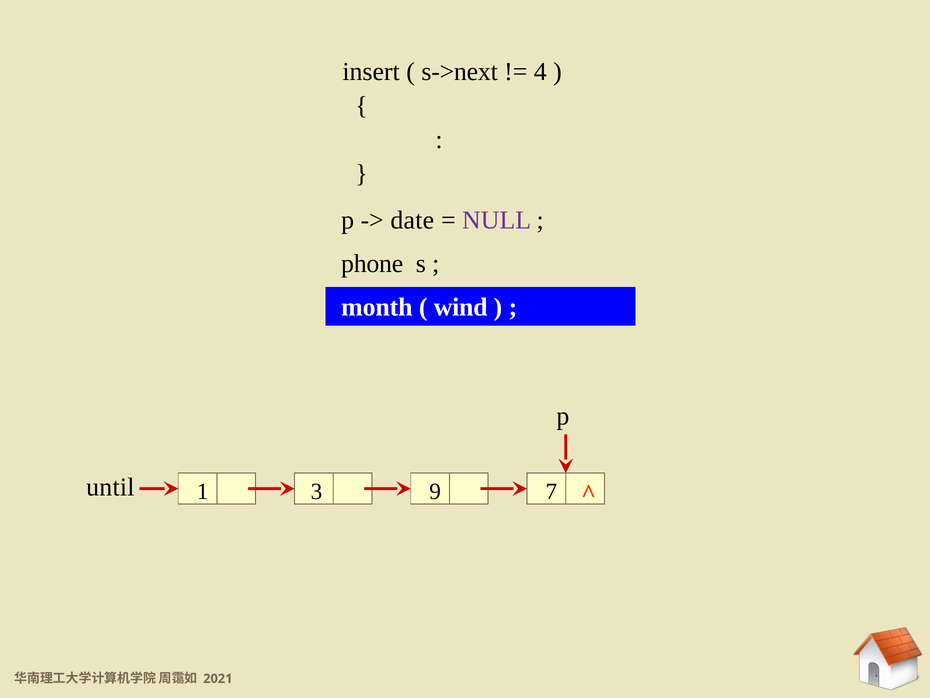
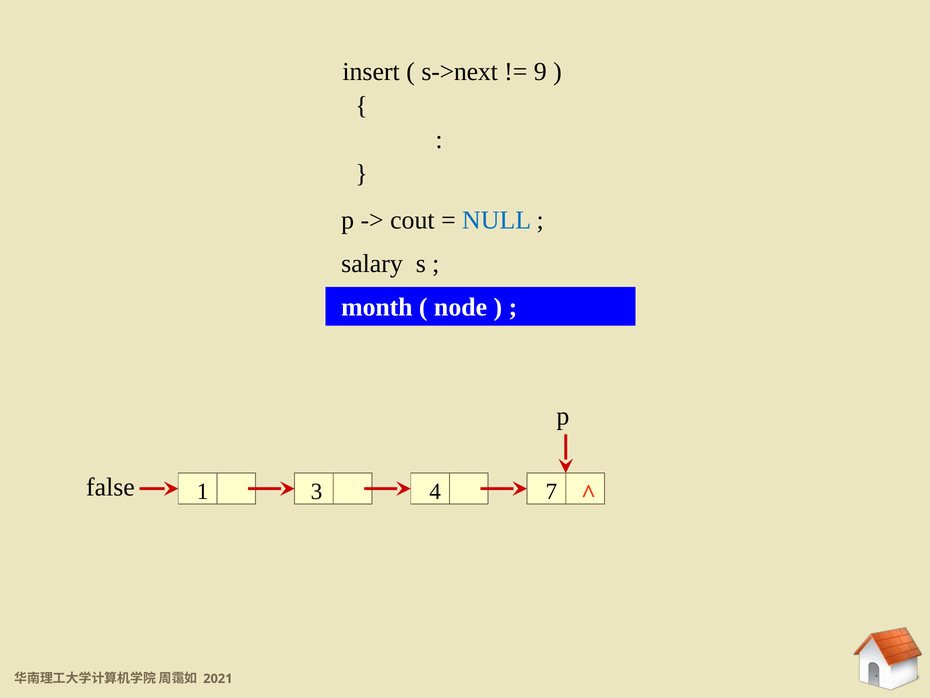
4: 4 -> 9
date: date -> cout
NULL colour: purple -> blue
phone: phone -> salary
wind: wind -> node
until: until -> false
9: 9 -> 4
